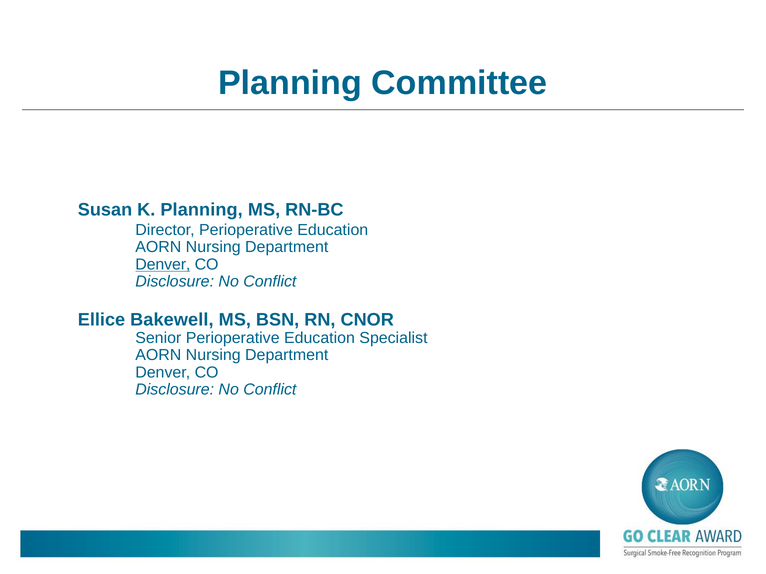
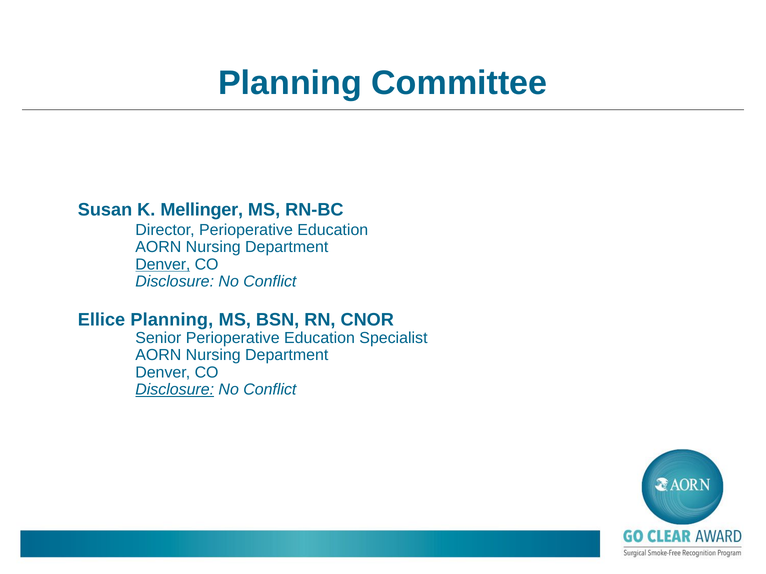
K Planning: Planning -> Mellinger
Ellice Bakewell: Bakewell -> Planning
Disclosure at (175, 390) underline: none -> present
